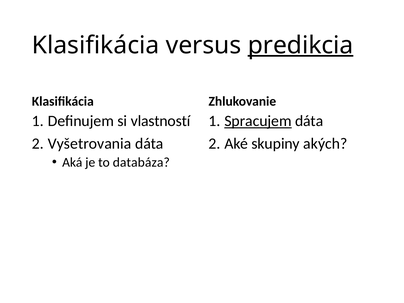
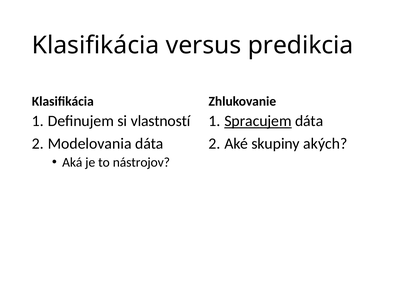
predikcia underline: present -> none
Vyšetrovania: Vyšetrovania -> Modelovania
databáza: databáza -> nástrojov
